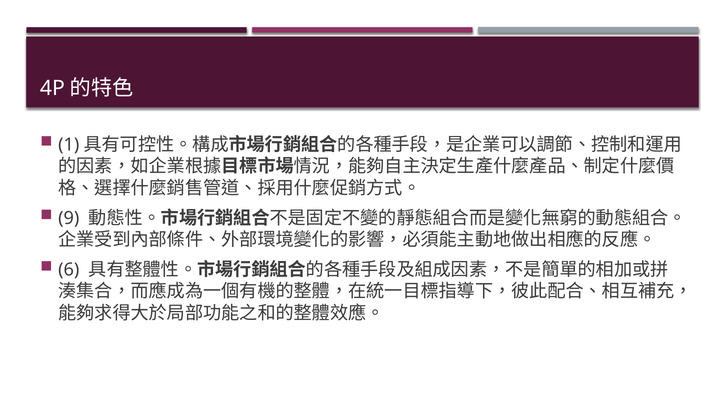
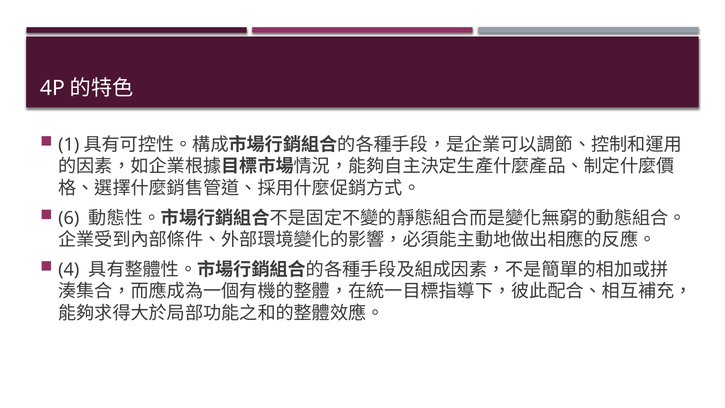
9: 9 -> 6
6: 6 -> 4
